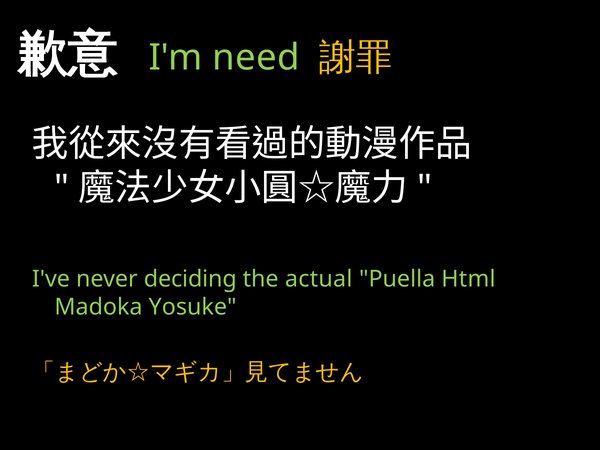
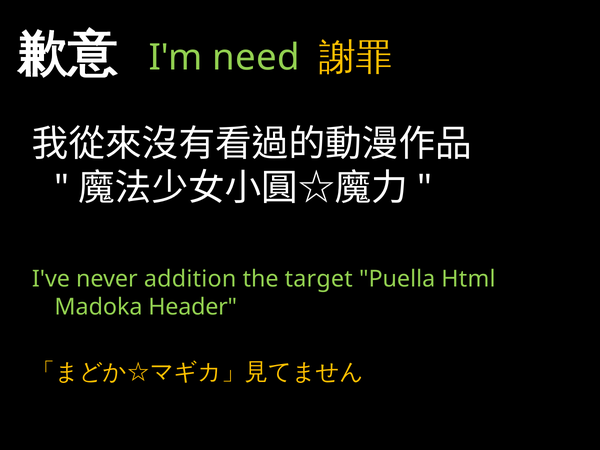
deciding: deciding -> addition
actual: actual -> target
Yosuke: Yosuke -> Header
